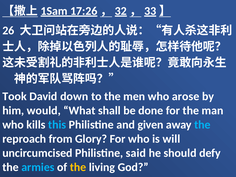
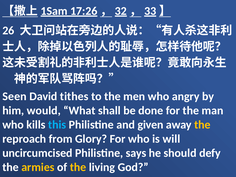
Took: Took -> Seen
down: down -> tithes
arose: arose -> angry
the at (202, 125) colour: light blue -> yellow
said: said -> says
armies colour: light blue -> yellow
